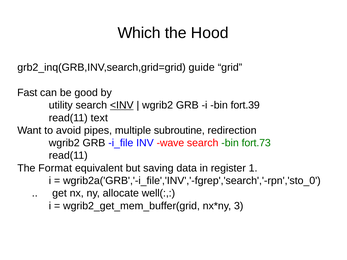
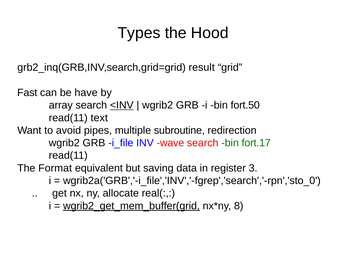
Which: Which -> Types
guide: guide -> result
good: good -> have
utility: utility -> array
fort.39: fort.39 -> fort.50
fort.73: fort.73 -> fort.17
1: 1 -> 3
well(: well( -> real(
wgrib2_get_mem_buffer(grid underline: none -> present
3: 3 -> 8
